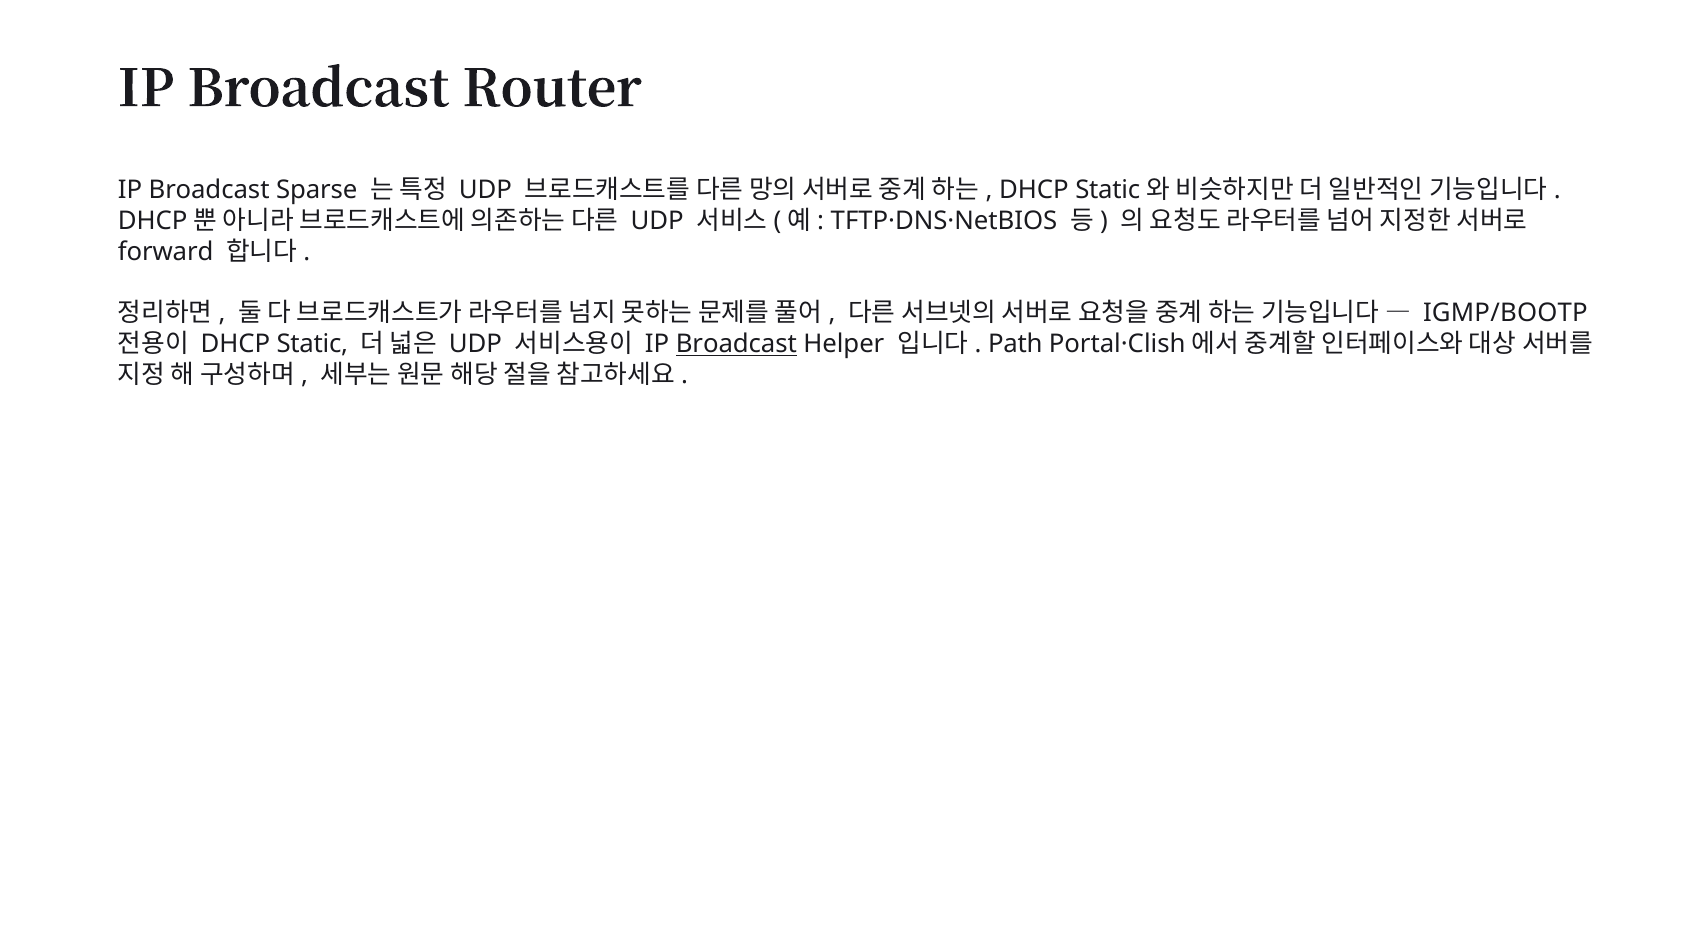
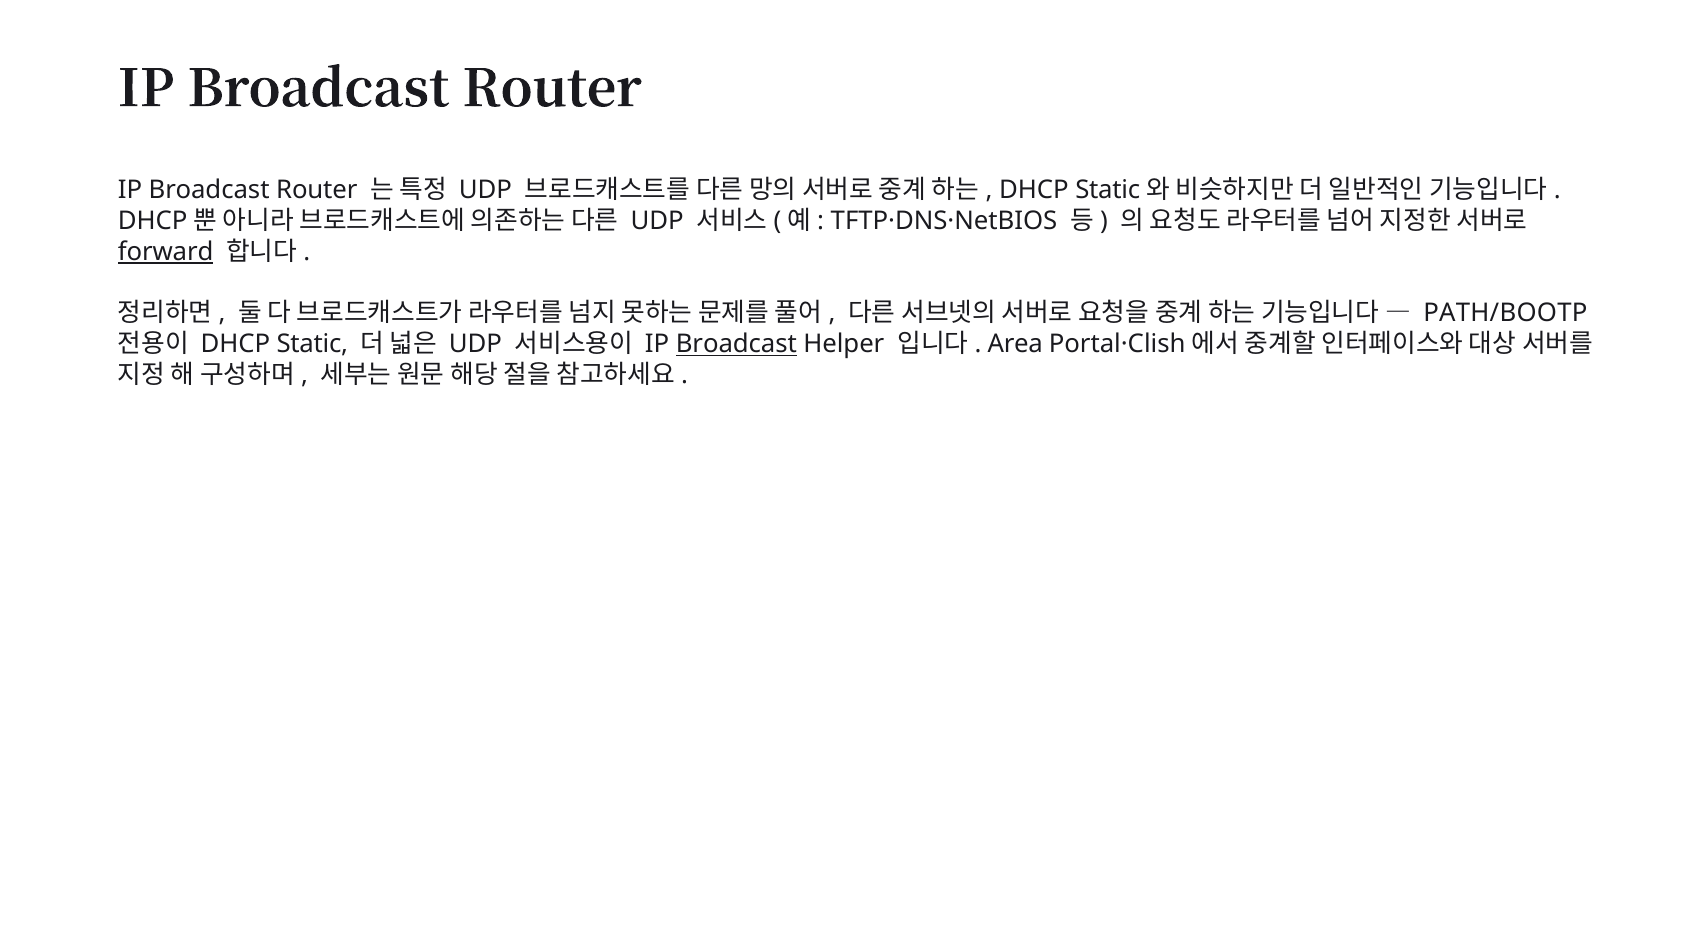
Sparse at (317, 190): Sparse -> Router
forward underline: none -> present
IGMP/BOOTP: IGMP/BOOTP -> PATH/BOOTP
Path: Path -> Area
